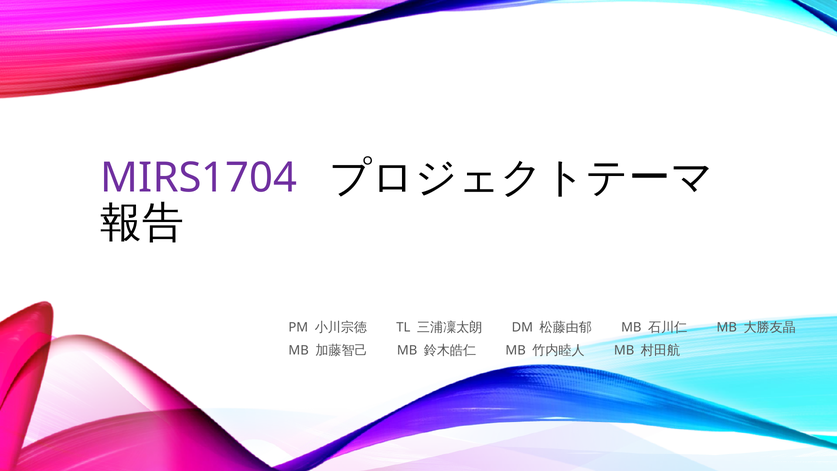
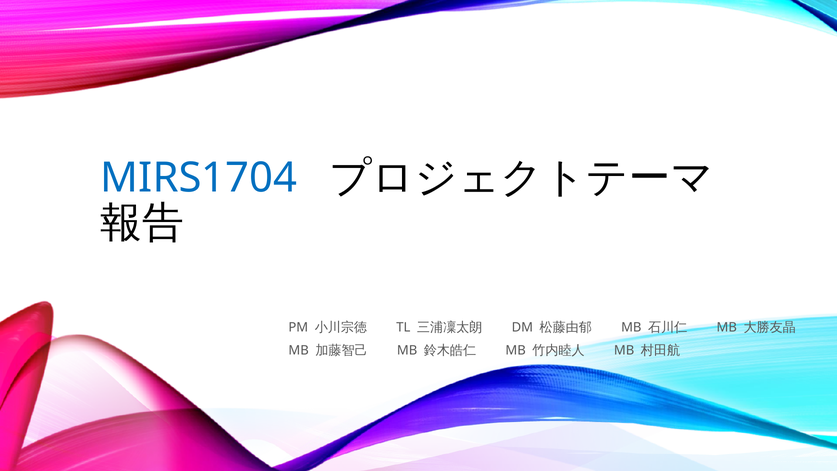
MIRS1704 colour: purple -> blue
